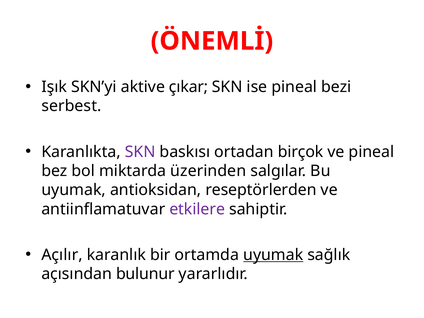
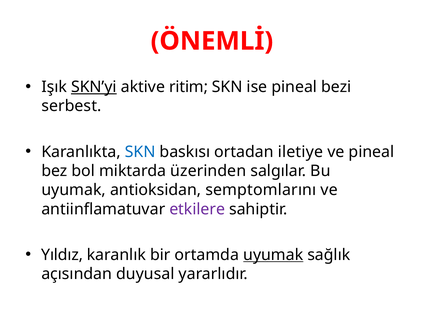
SKN’yi underline: none -> present
çıkar: çıkar -> ritim
SKN at (140, 152) colour: purple -> blue
birçok: birçok -> iletiye
reseptörlerden: reseptörlerden -> semptomlarını
Açılır: Açılır -> Yıldız
bulunur: bulunur -> duyusal
